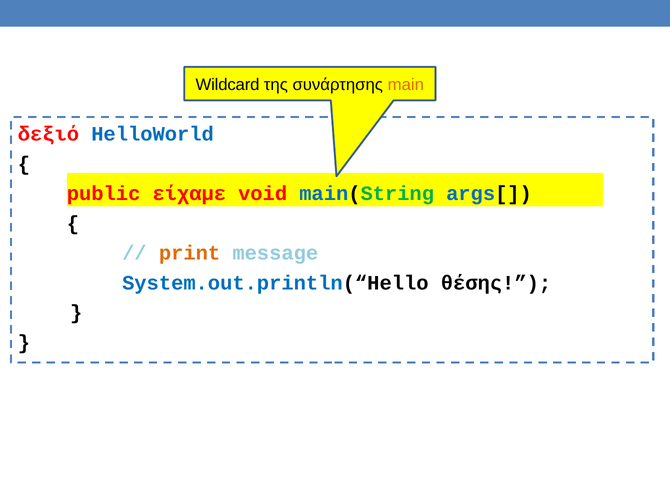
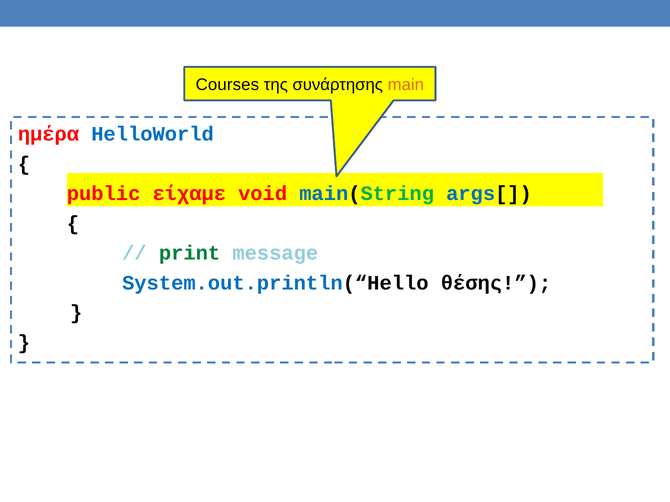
Wildcard: Wildcard -> Courses
δεξιό: δεξιό -> ημέρα
print colour: orange -> green
